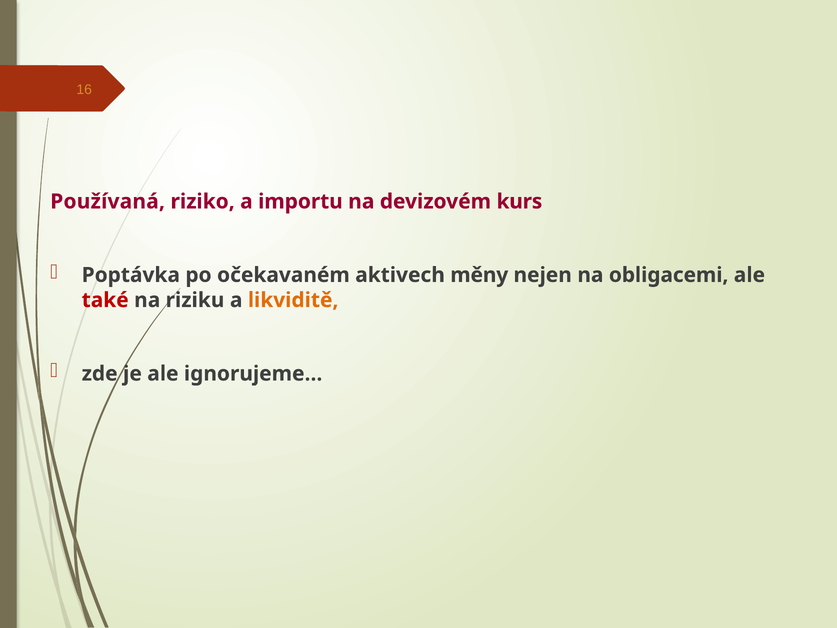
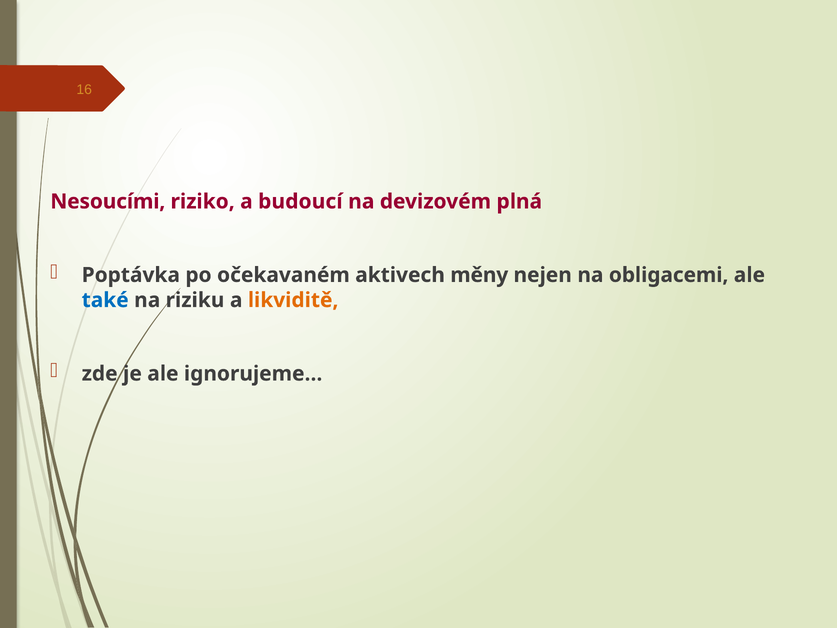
Používaná: Používaná -> Nesoucími
importu: importu -> budoucí
kurs: kurs -> plná
také colour: red -> blue
